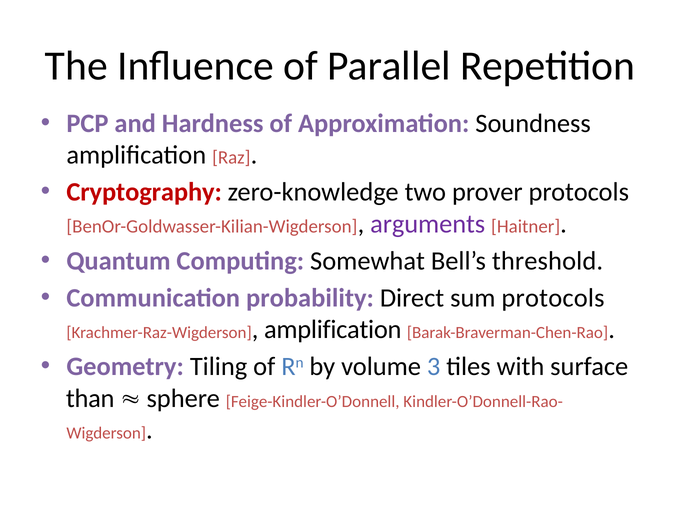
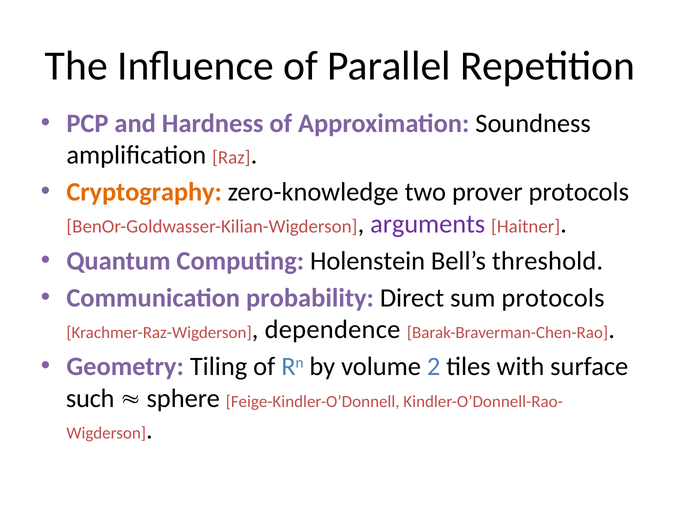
Cryptography colour: red -> orange
Somewhat: Somewhat -> Holenstein
amplification at (333, 329): amplification -> dependence
3: 3 -> 2
than: than -> such
